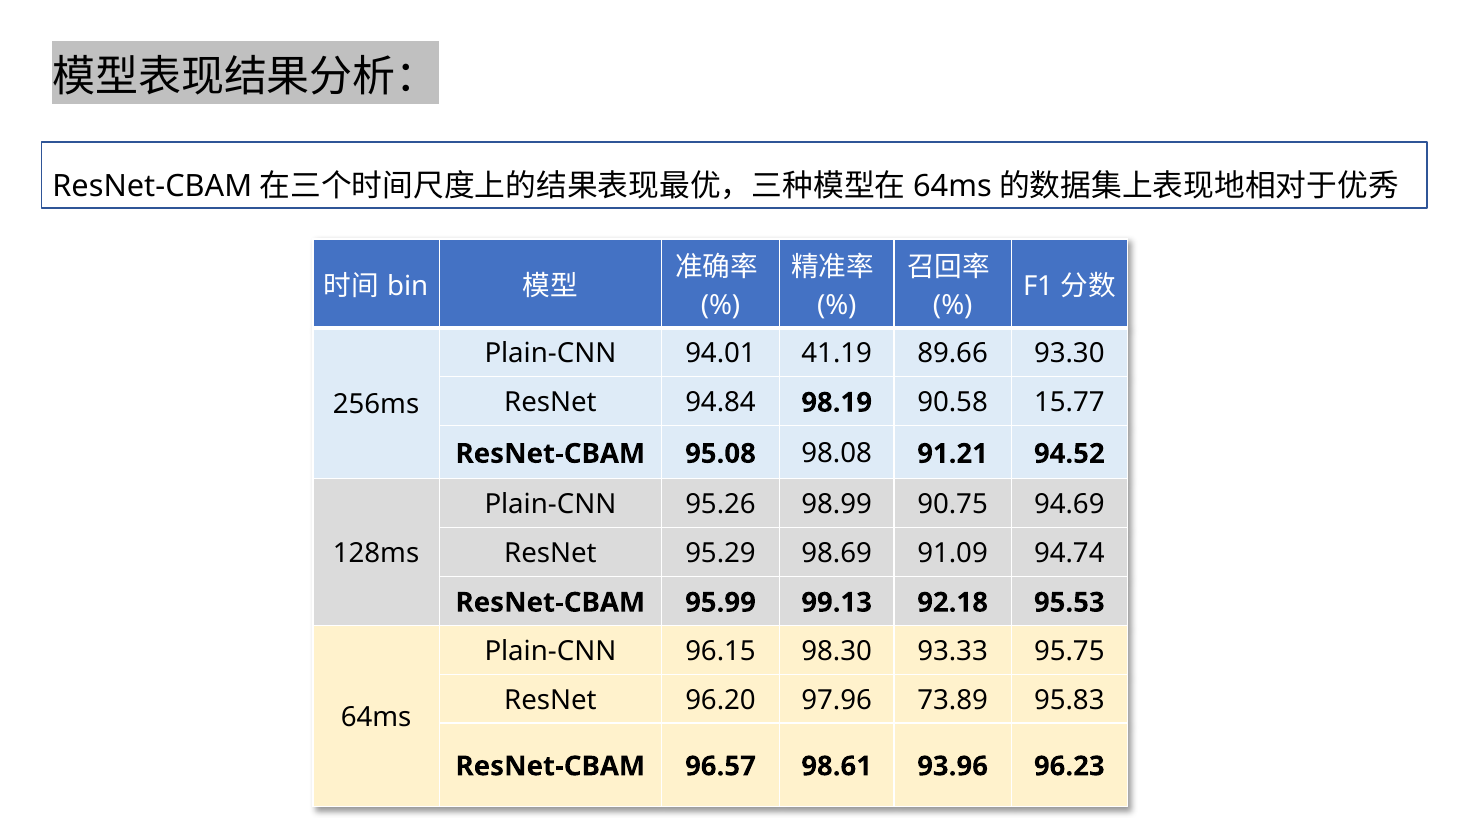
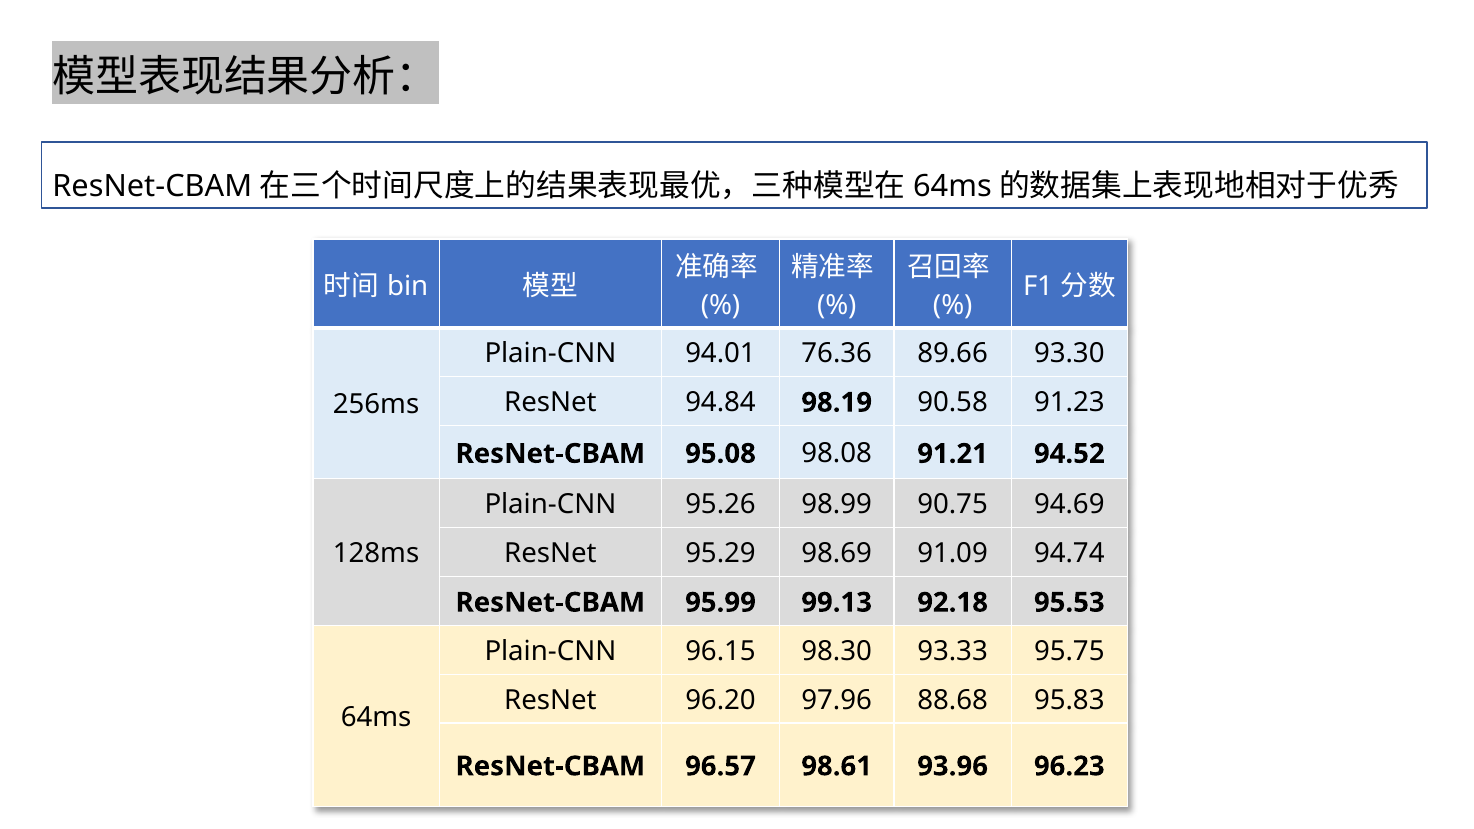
41.19: 41.19 -> 76.36
15.77: 15.77 -> 91.23
73.89: 73.89 -> 88.68
